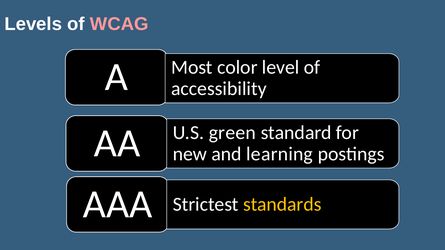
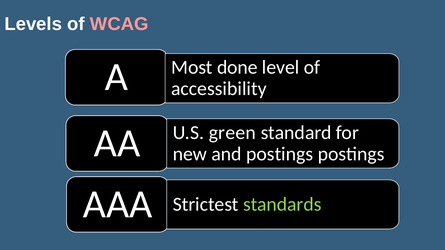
color: color -> done
and learning: learning -> postings
standards colour: yellow -> light green
